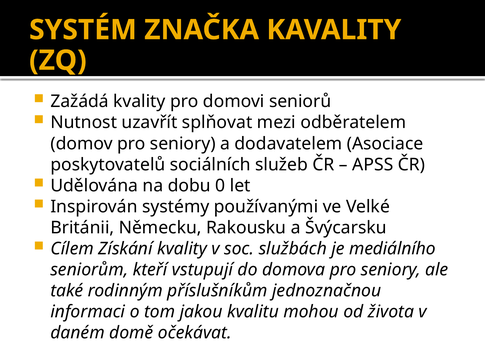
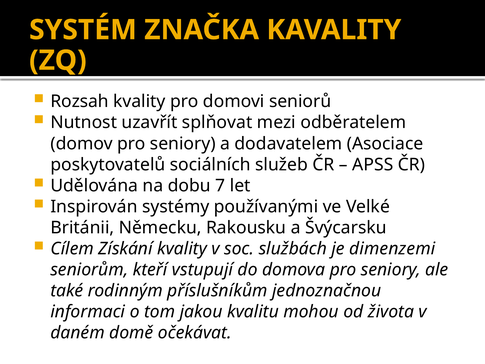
Zažádá: Zažádá -> Rozsah
0: 0 -> 7
mediálního: mediálního -> dimenzemi
